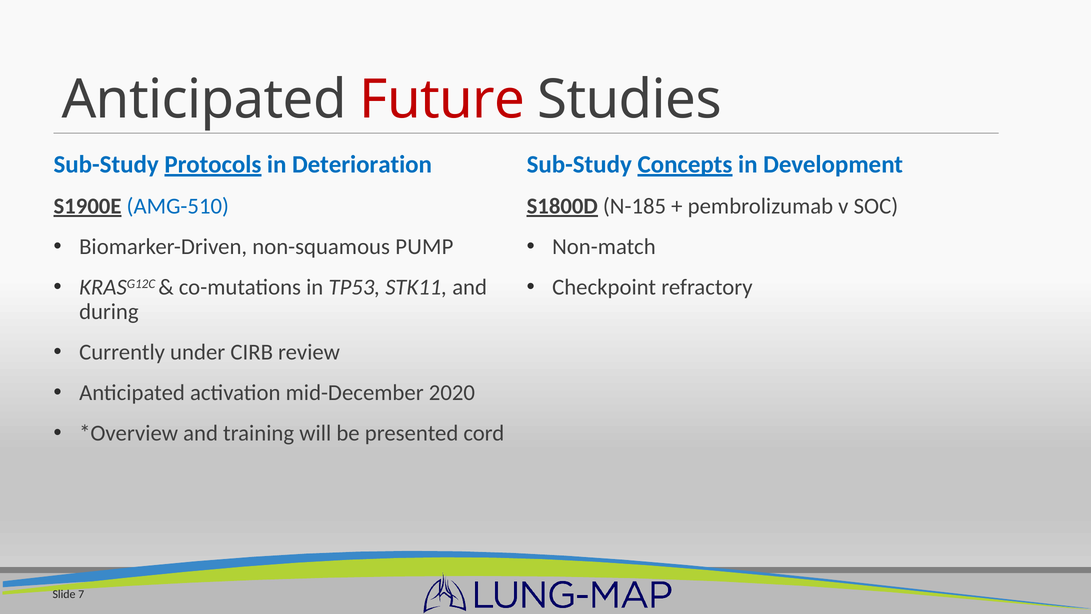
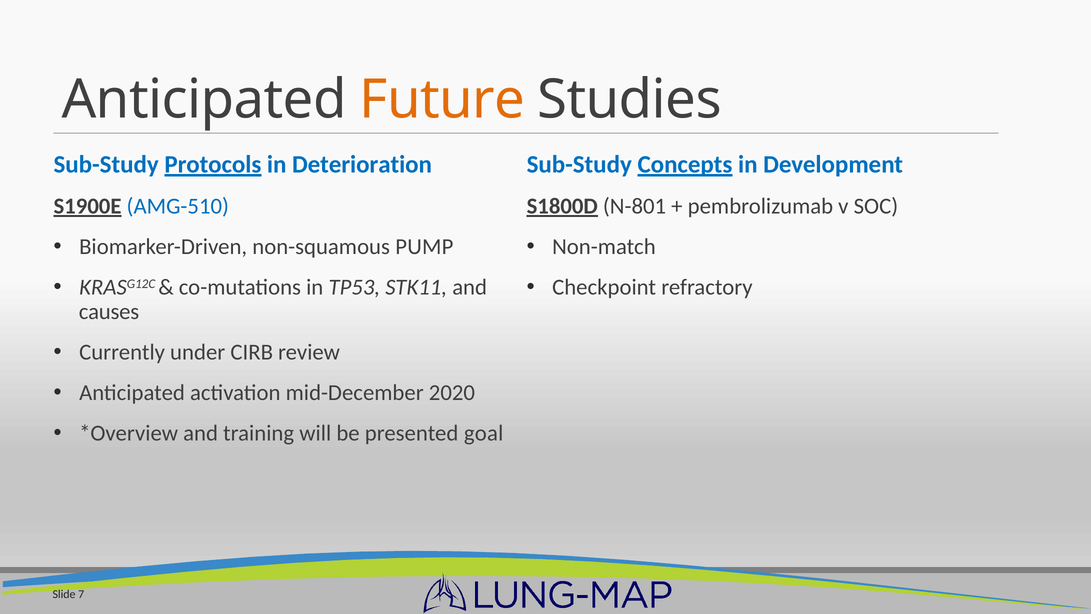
Future colour: red -> orange
N-185: N-185 -> N-801
during: during -> causes
cord: cord -> goal
